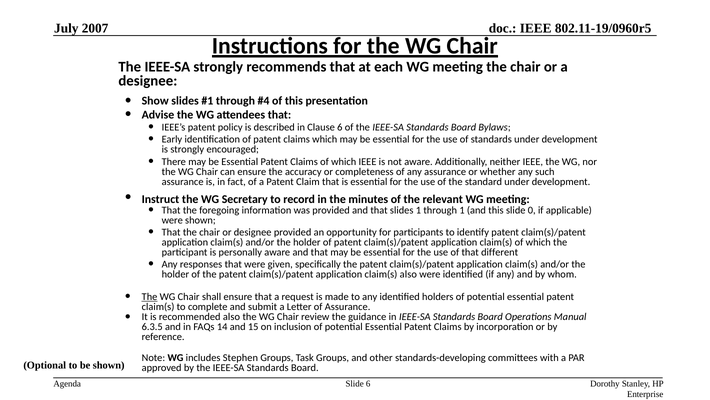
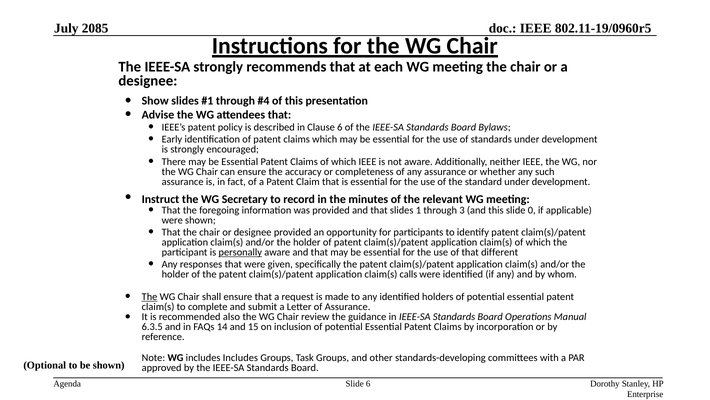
2007: 2007 -> 2085
through 1: 1 -> 3
personally underline: none -> present
claim(s also: also -> calls
includes Stephen: Stephen -> Includes
